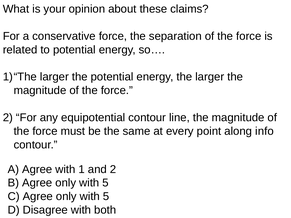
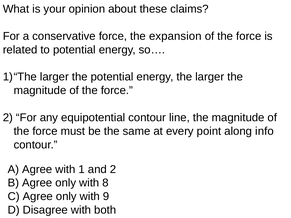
separation: separation -> expansion
5 at (106, 183): 5 -> 8
5 at (106, 197): 5 -> 9
